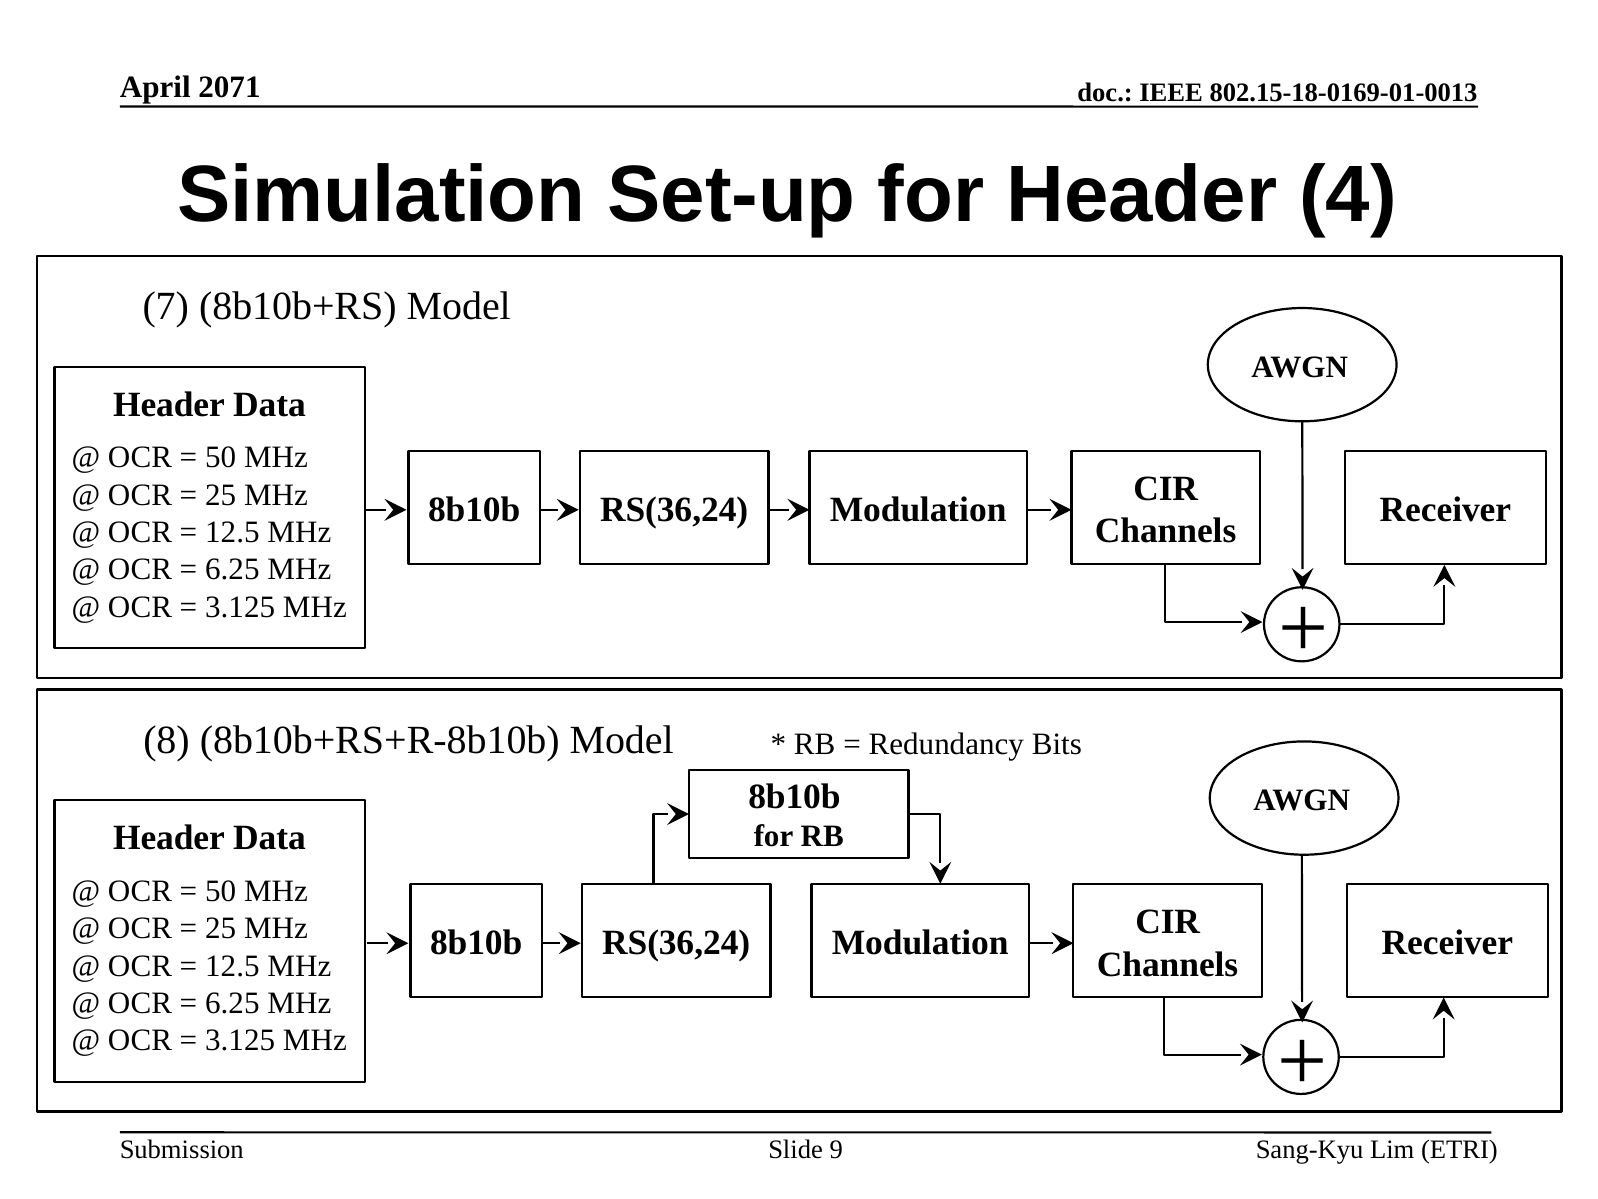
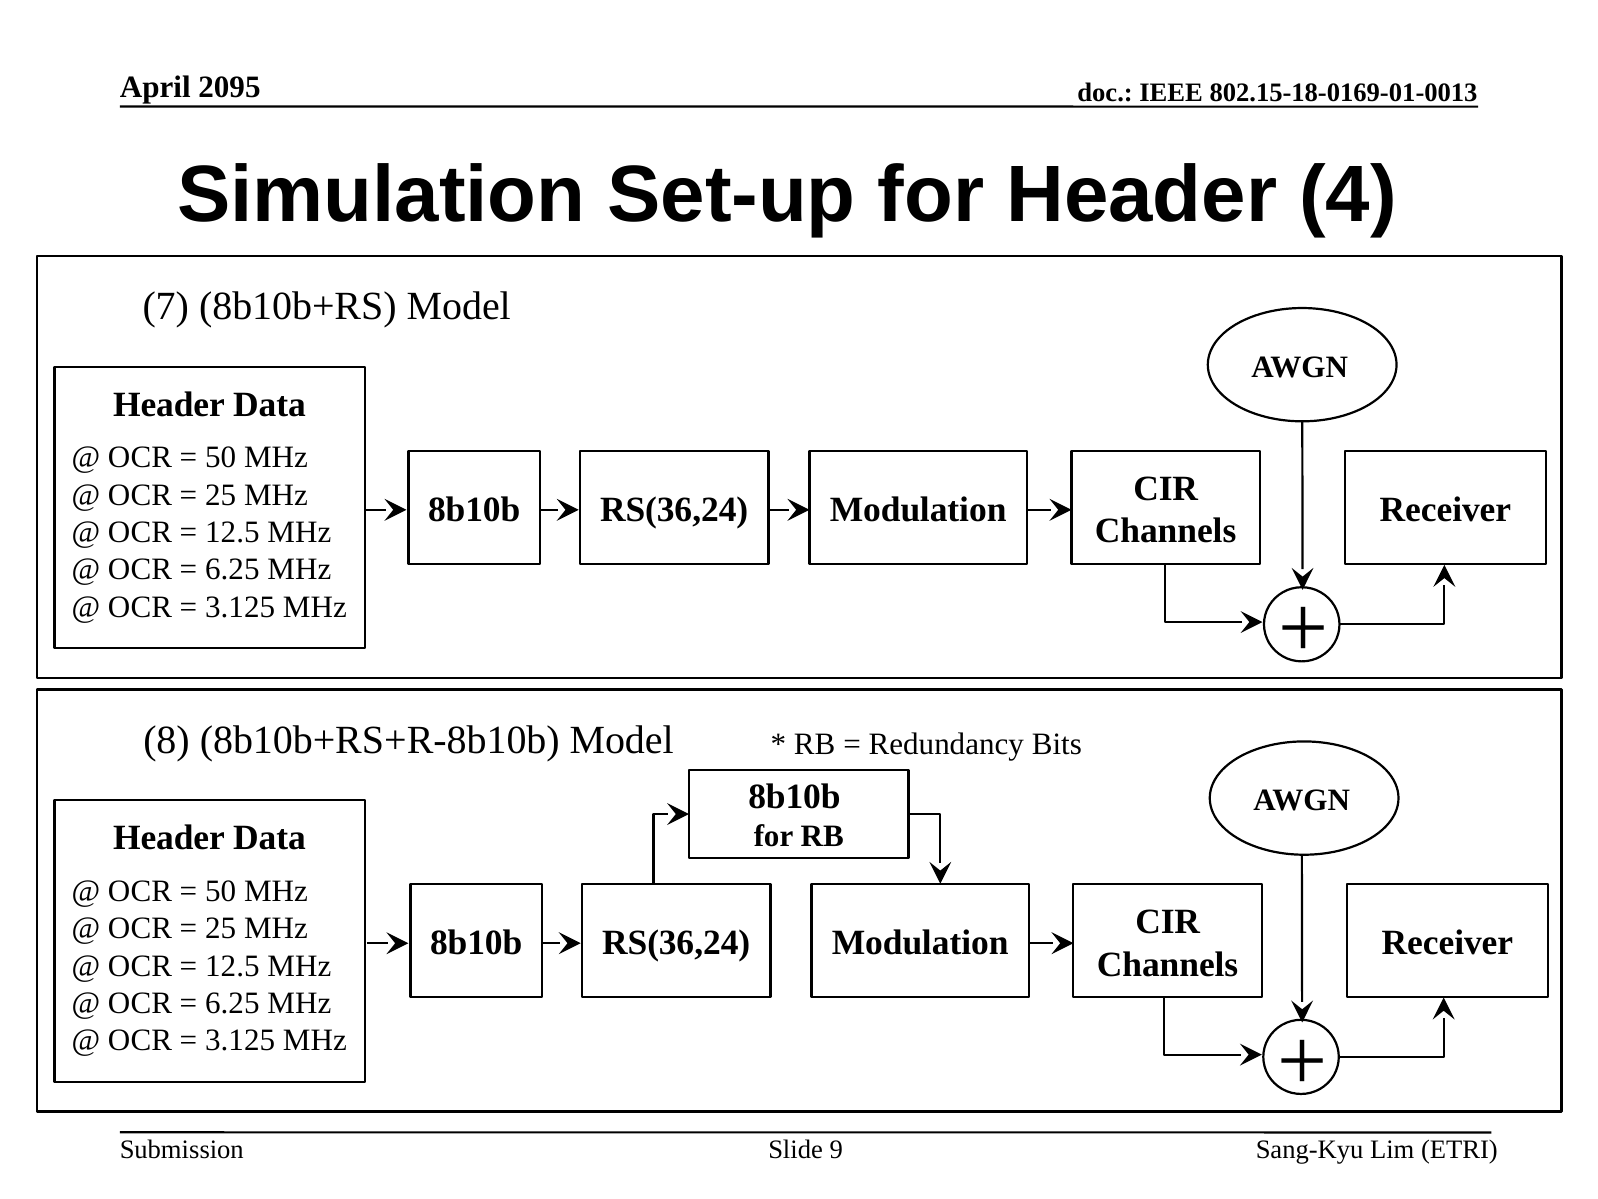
2071: 2071 -> 2095
